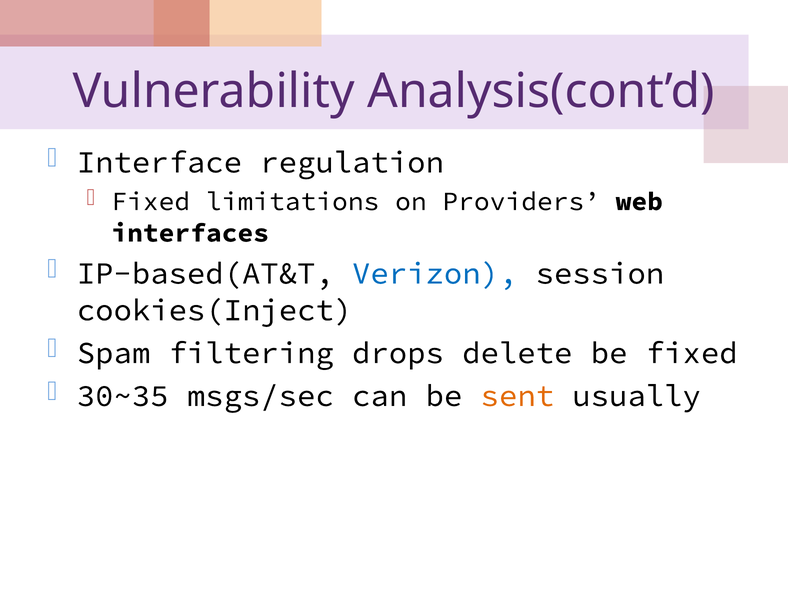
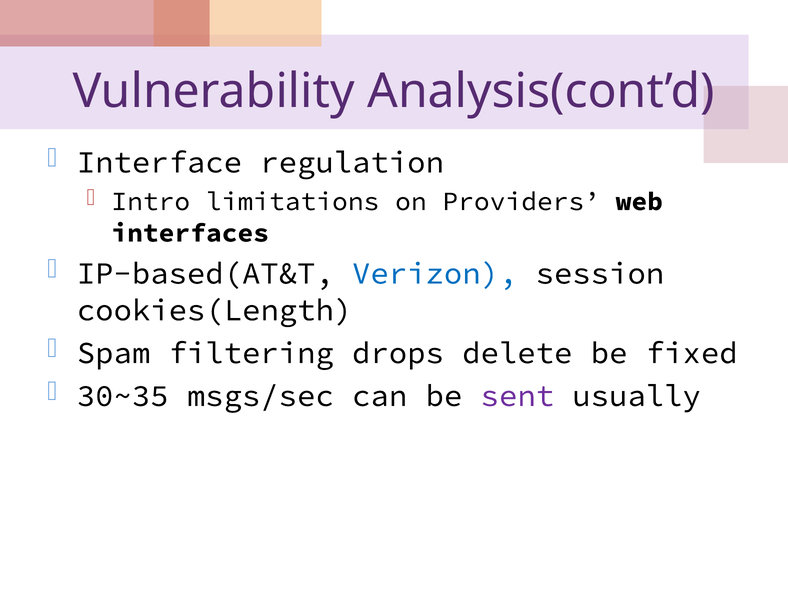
Fixed at (151, 201): Fixed -> Intro
cookies(Inject: cookies(Inject -> cookies(Length
sent colour: orange -> purple
